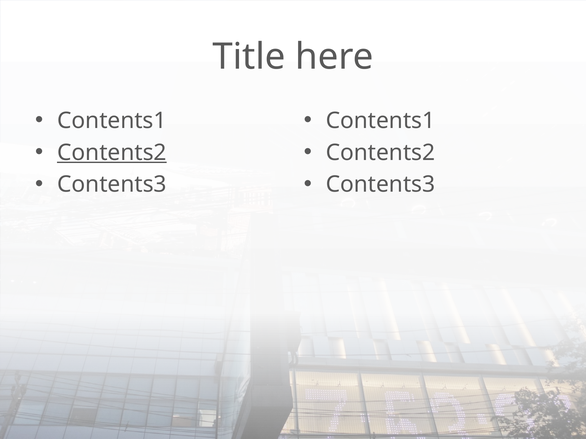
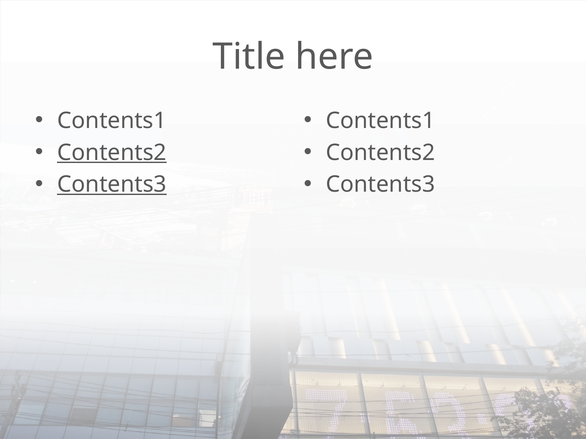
Contents3 at (112, 185) underline: none -> present
